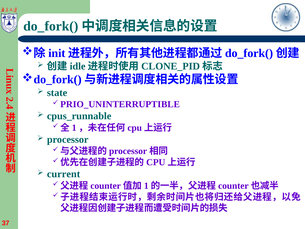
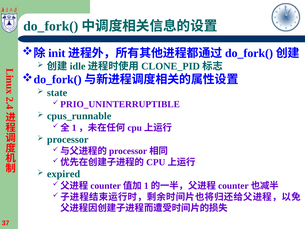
current: current -> expired
